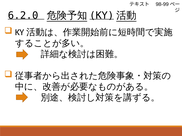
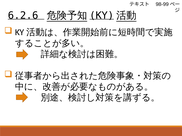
6.2.0: 6.2.0 -> 6.2.6
